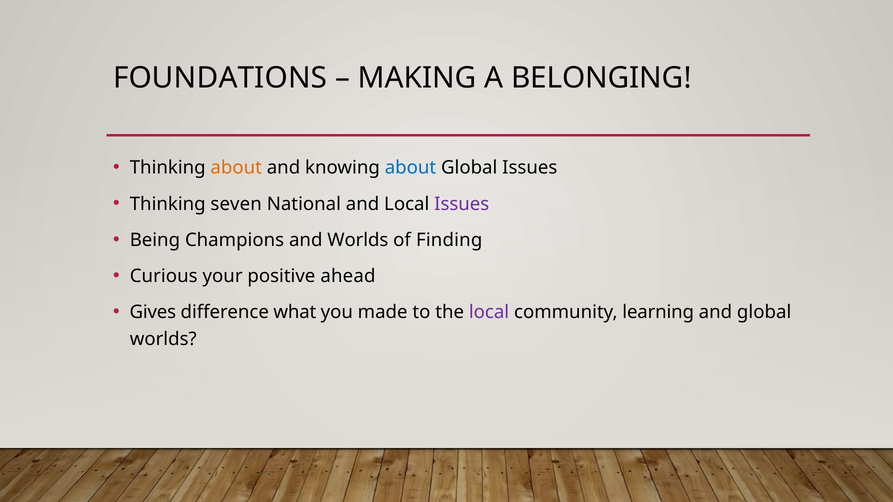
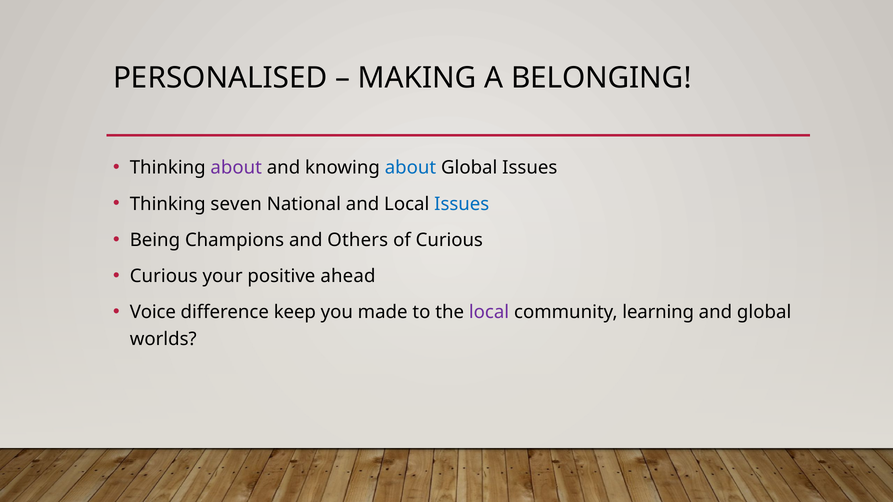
FOUNDATIONS: FOUNDATIONS -> PERSONALISED
about at (236, 168) colour: orange -> purple
Issues at (462, 204) colour: purple -> blue
and Worlds: Worlds -> Others
of Finding: Finding -> Curious
Gives: Gives -> Voice
what: what -> keep
